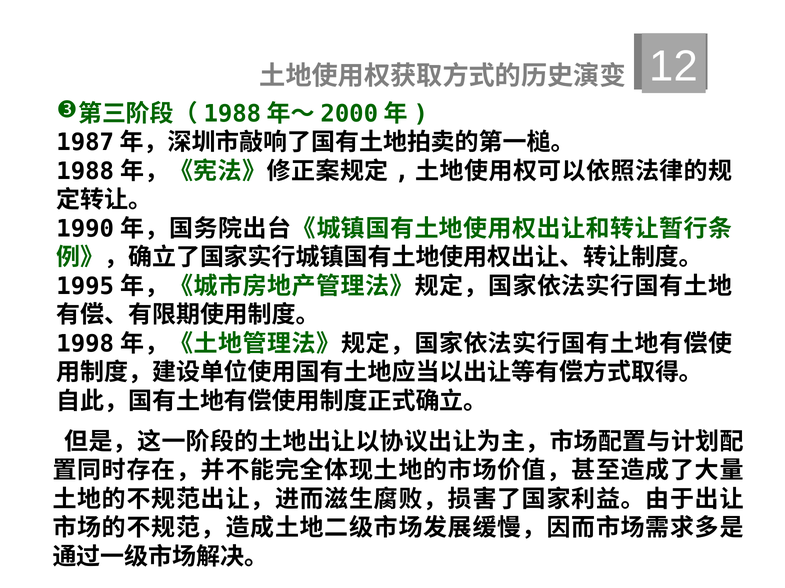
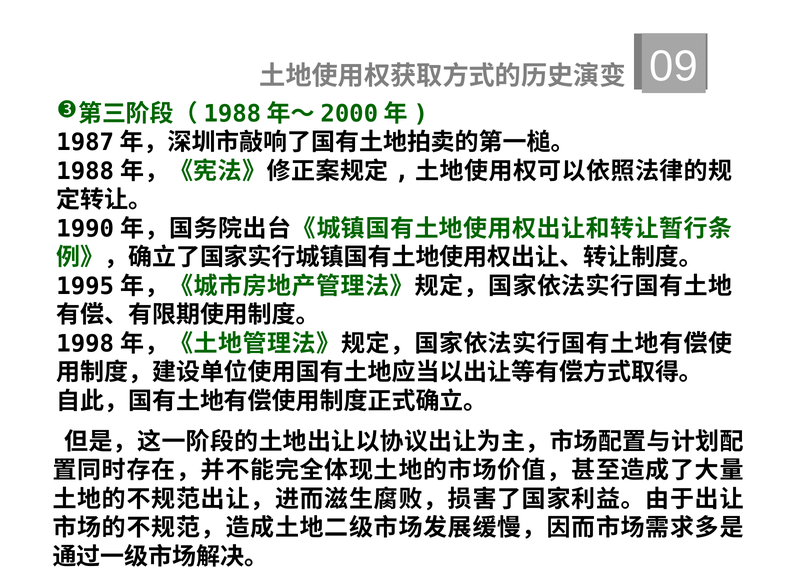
12: 12 -> 09
